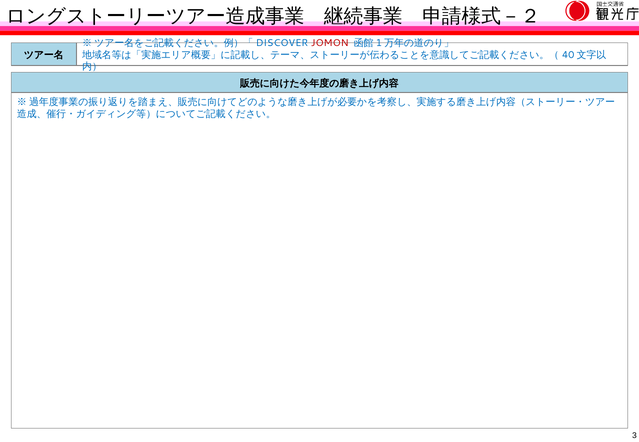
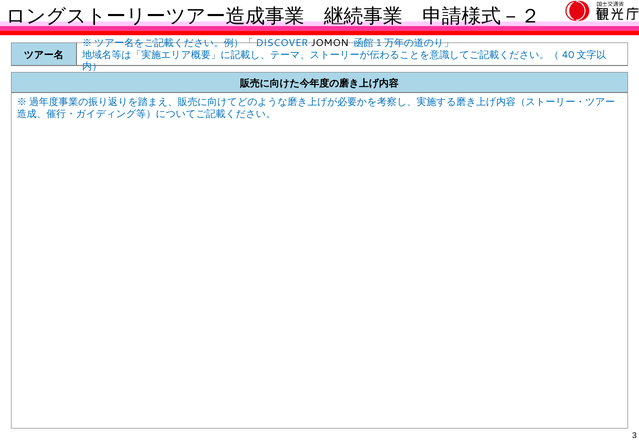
JOMON colour: red -> black
